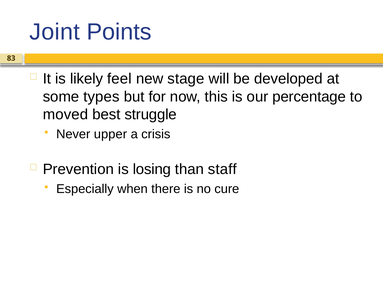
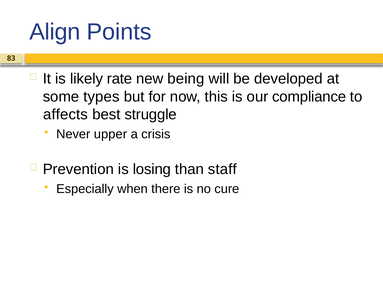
Joint: Joint -> Align
feel: feel -> rate
stage: stage -> being
percentage: percentage -> compliance
moved: moved -> affects
